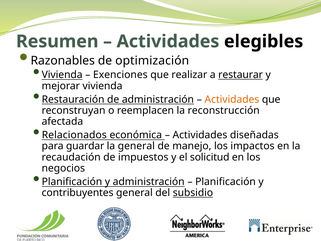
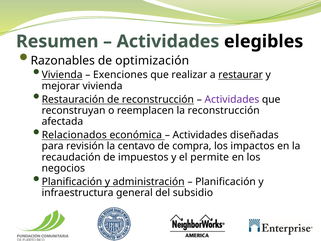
de administración: administración -> reconstrucción
Actividades at (232, 99) colour: orange -> purple
guardar: guardar -> revisión
la general: general -> centavo
manejo: manejo -> compra
solicitud: solicitud -> permite
contribuyentes: contribuyentes -> infraestructura
subsidio underline: present -> none
